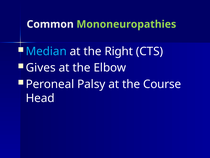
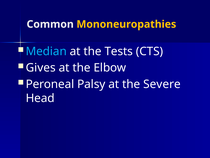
Mononeuropathies colour: light green -> yellow
Right: Right -> Tests
Course: Course -> Severe
